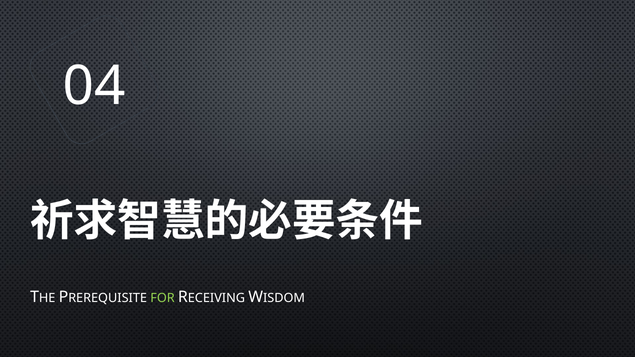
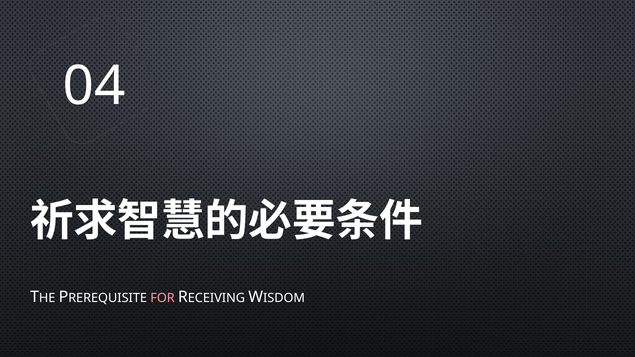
FOR colour: light green -> pink
